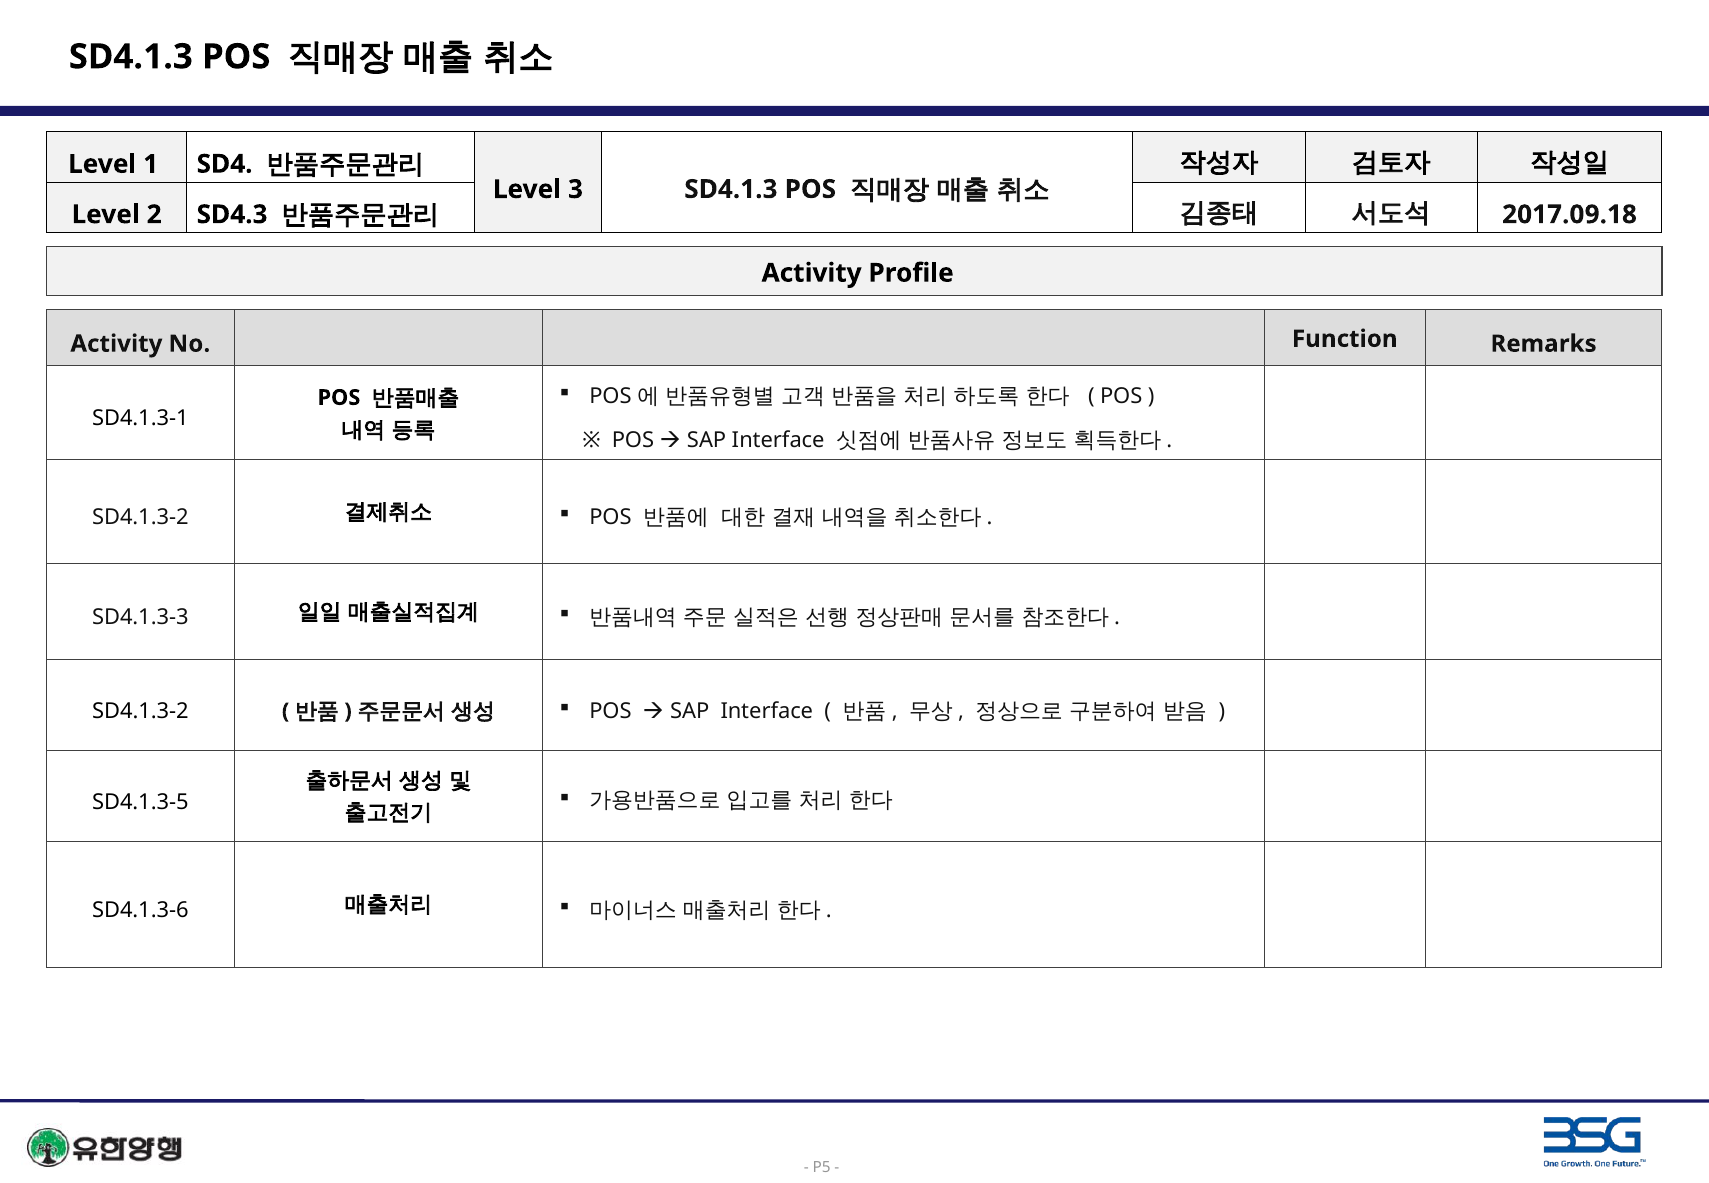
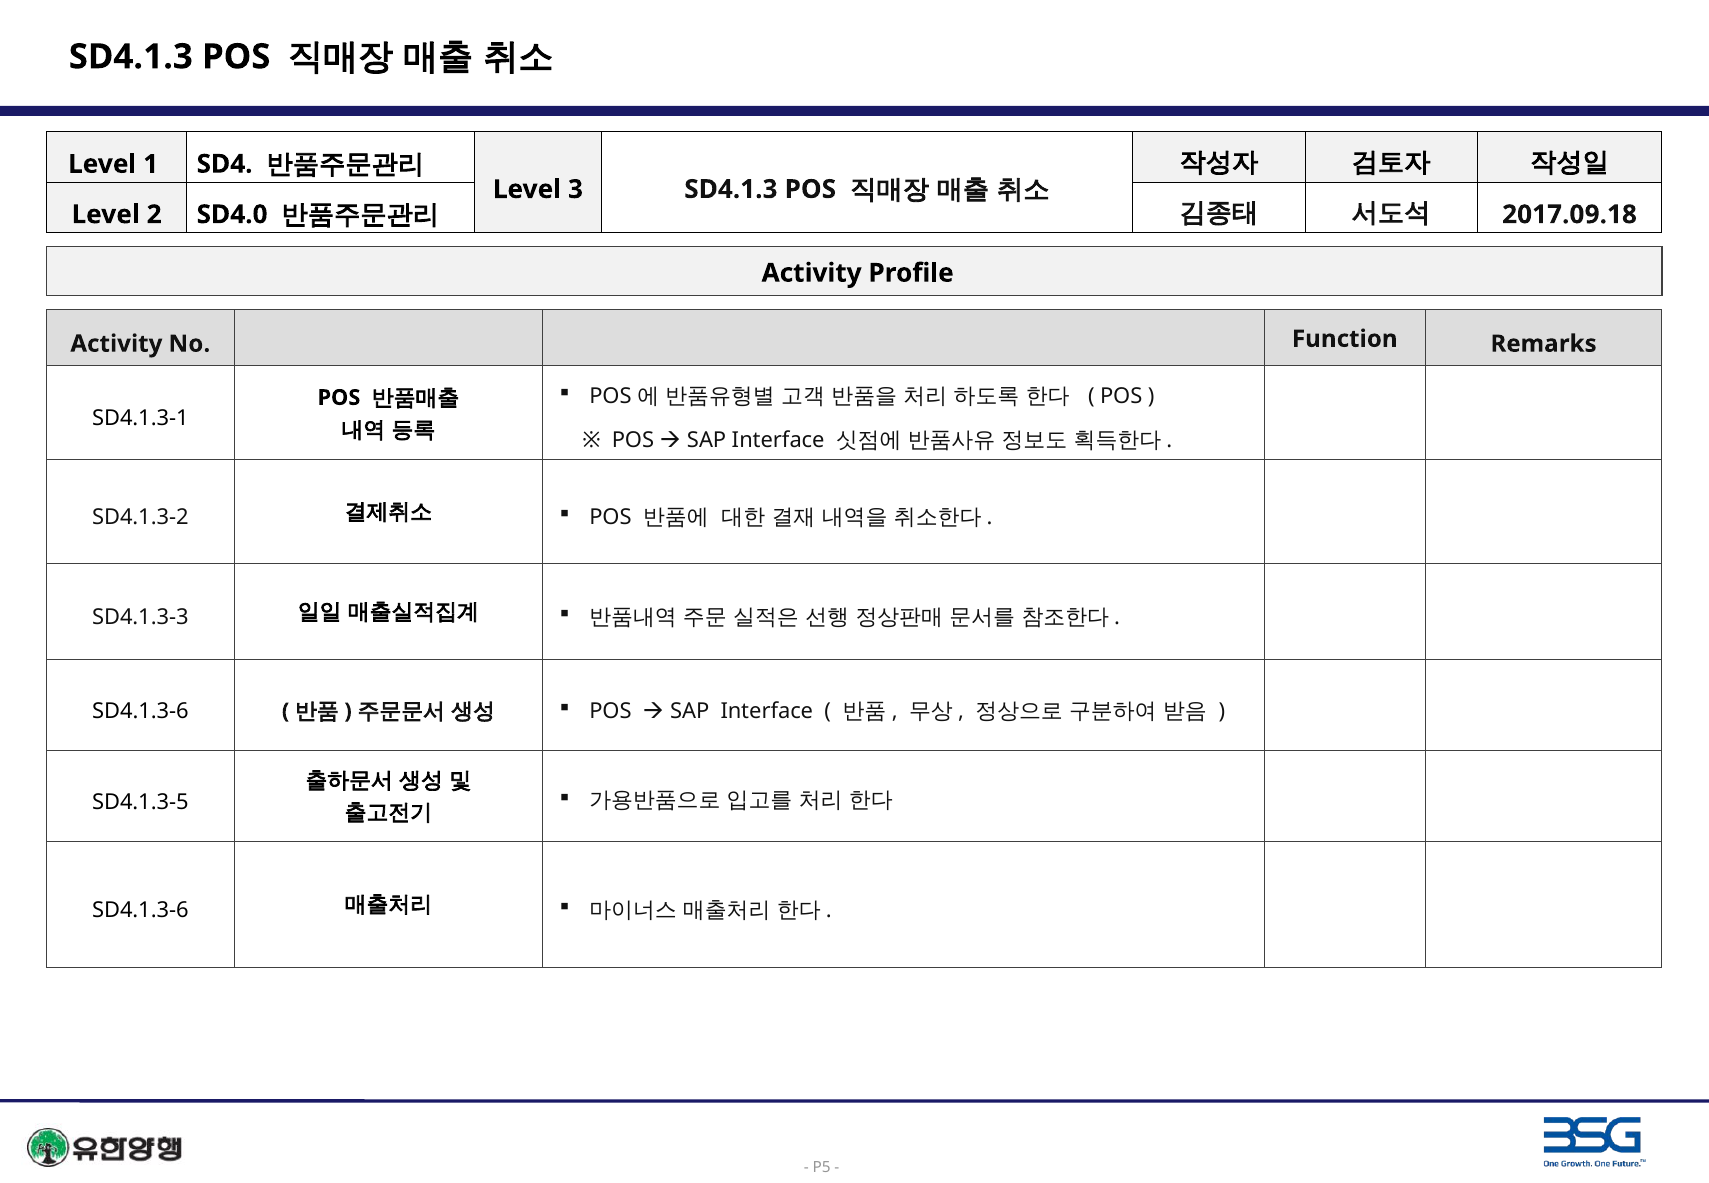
SD4.3: SD4.3 -> SD4.0
SD4.1.3-2 at (140, 711): SD4.1.3-2 -> SD4.1.3-6
